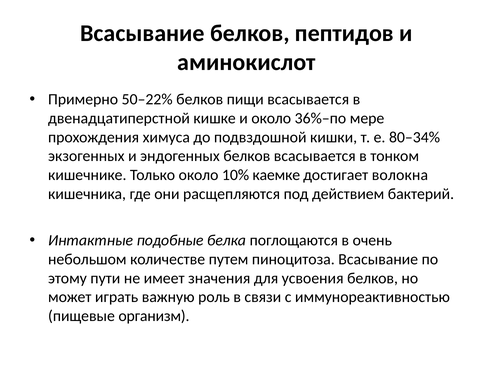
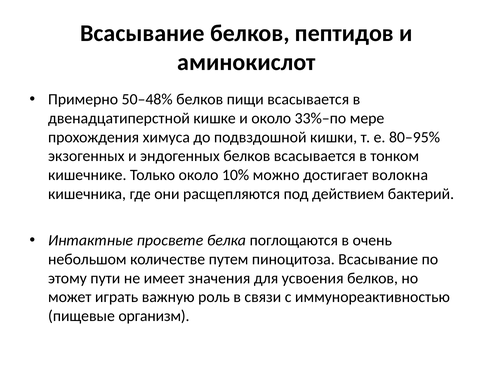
50–22%: 50–22% -> 50–48%
36%–по: 36%–по -> 33%–по
80–34%: 80–34% -> 80–95%
каемке: каемке -> можно
подобные: подобные -> просвете
